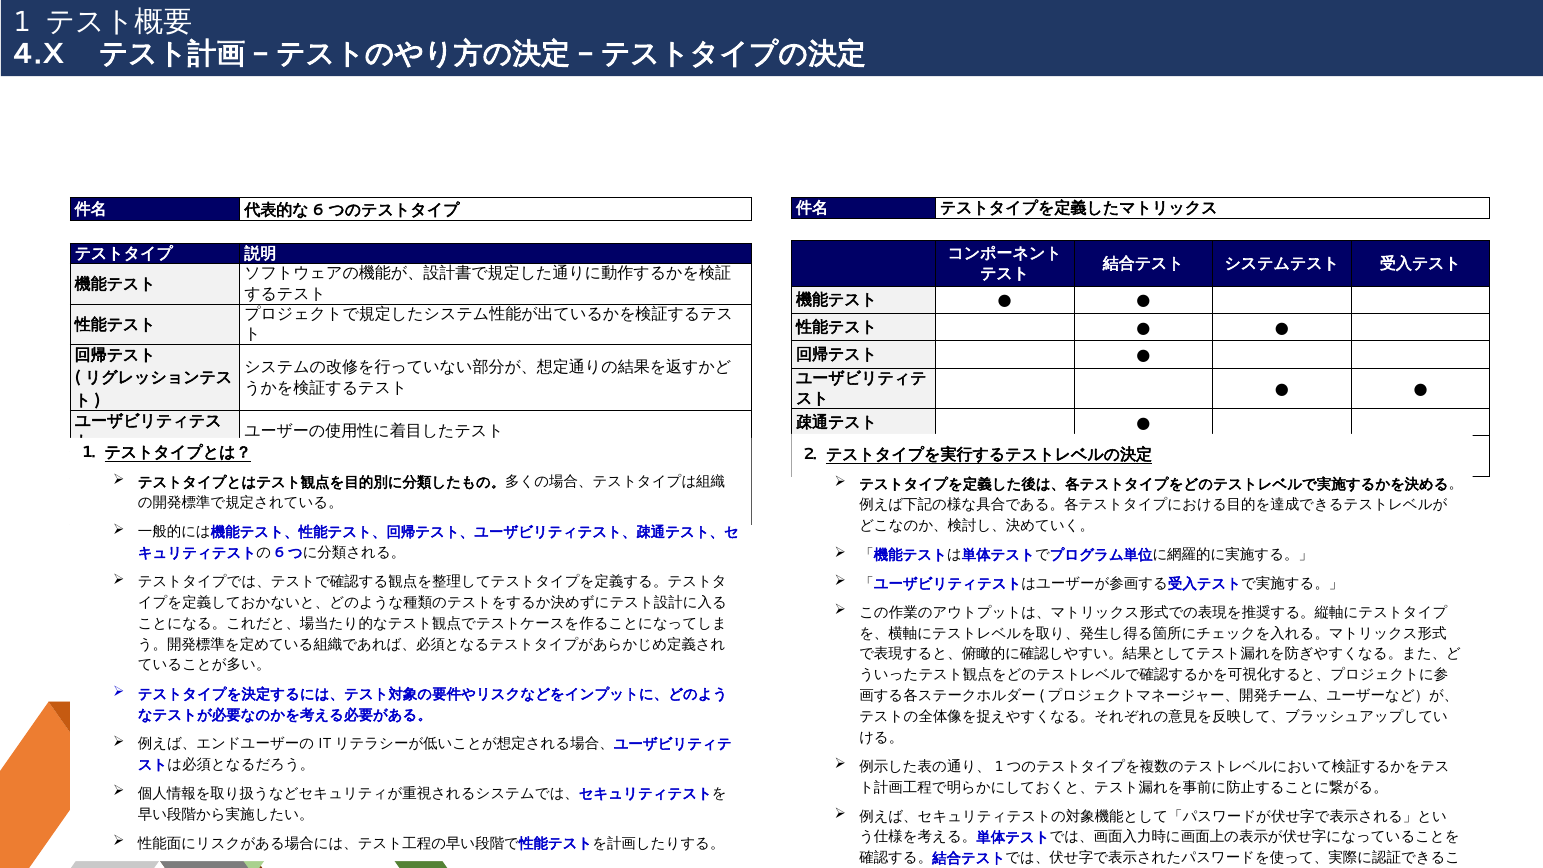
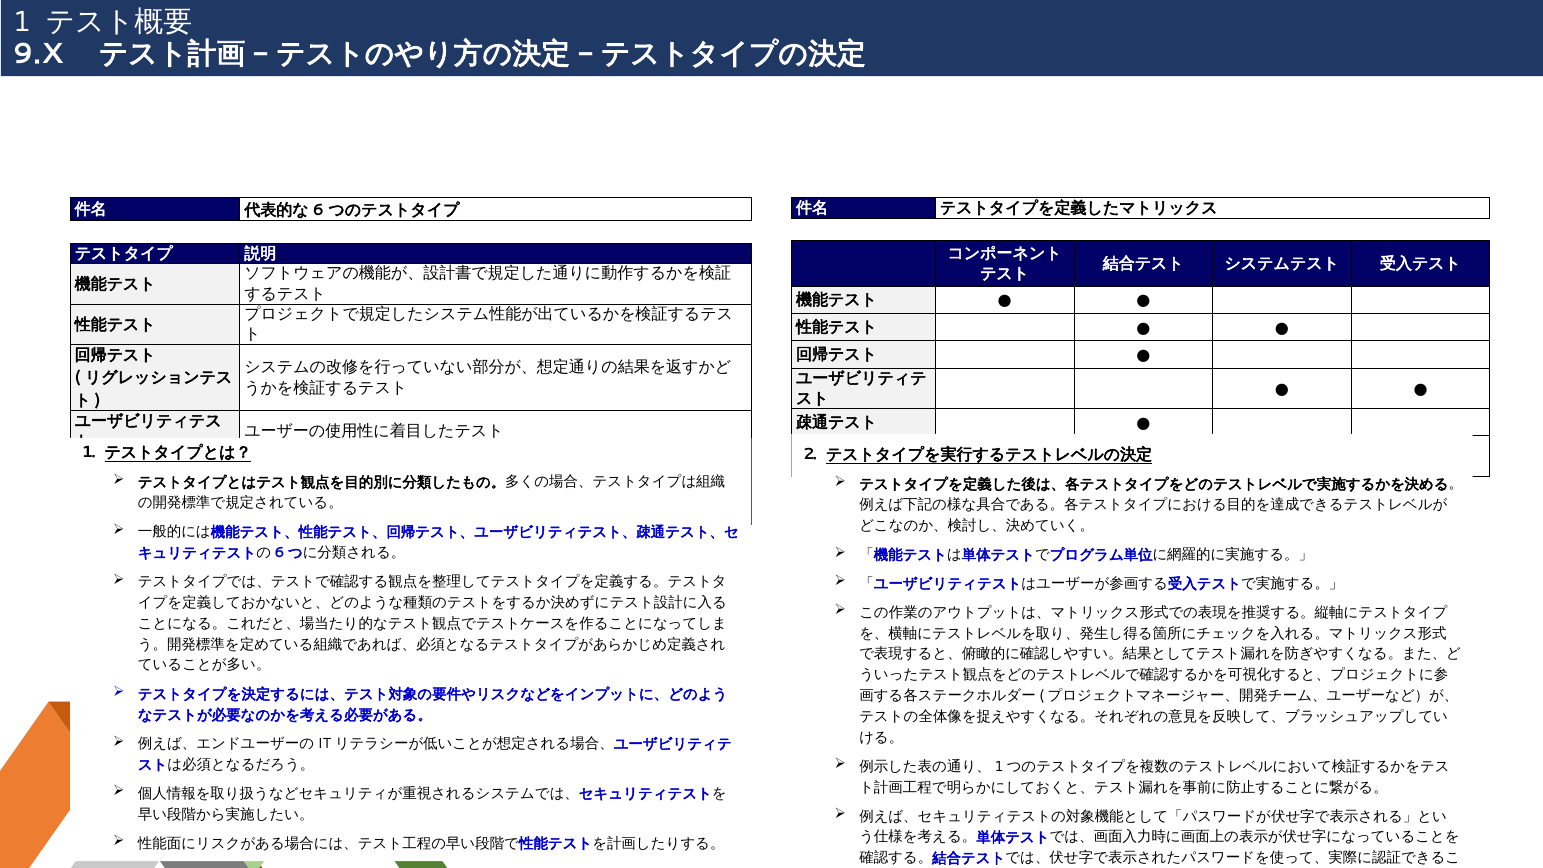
4.X: 4.X -> 9.X
